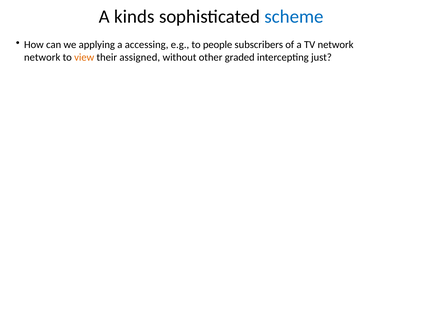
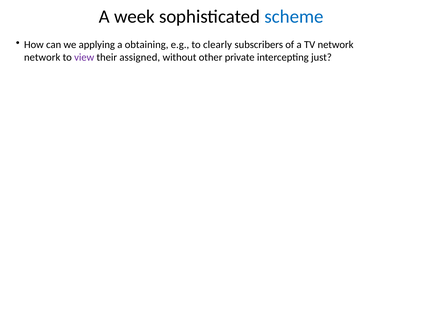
kinds: kinds -> week
accessing: accessing -> obtaining
people: people -> clearly
view colour: orange -> purple
graded: graded -> private
